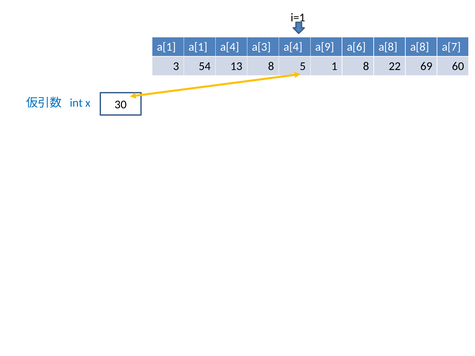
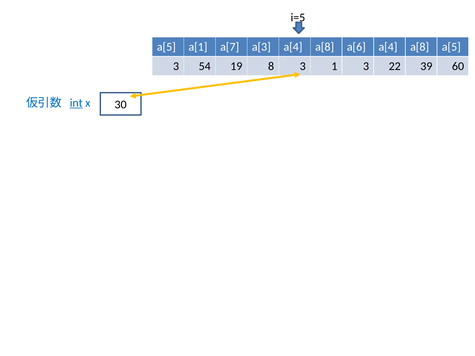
i=1: i=1 -> i=5
a[1 at (166, 47): a[1 -> a[5
a[1 a[4: a[4 -> a[7
a[3 a[4 a[9: a[9 -> a[8
a[6 a[8: a[8 -> a[4
a[8 a[7: a[7 -> a[5
13: 13 -> 19
8 5: 5 -> 3
1 8: 8 -> 3
69: 69 -> 39
int underline: none -> present
